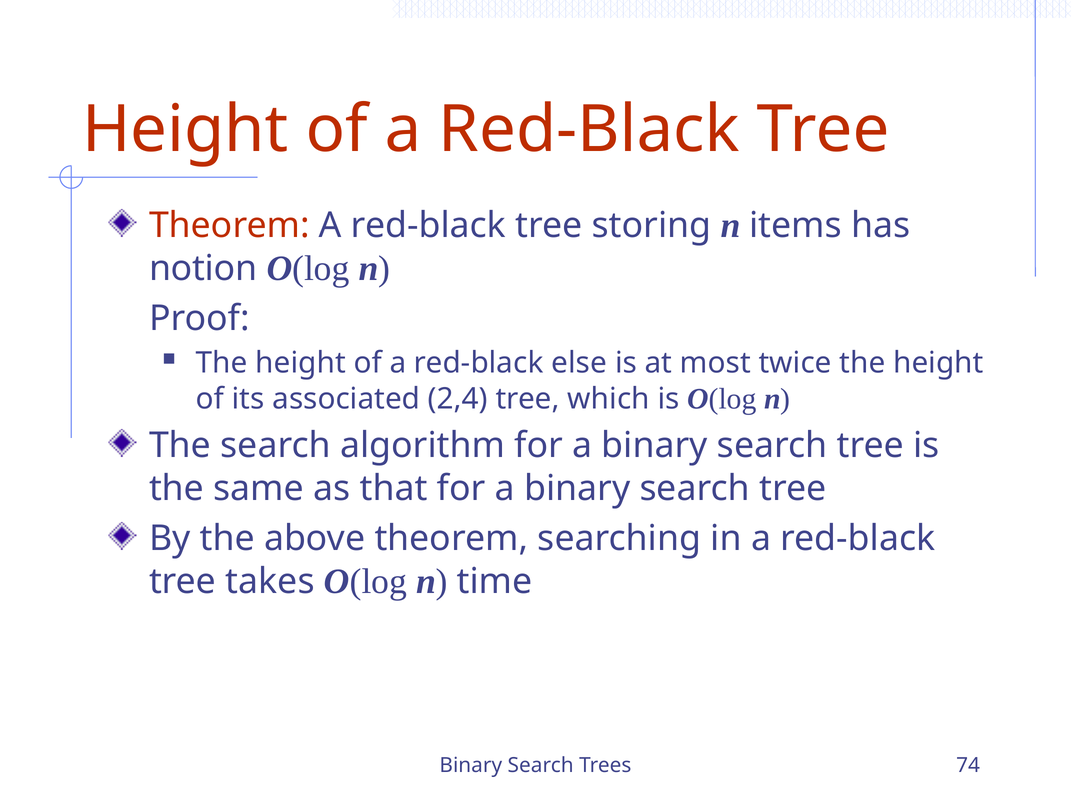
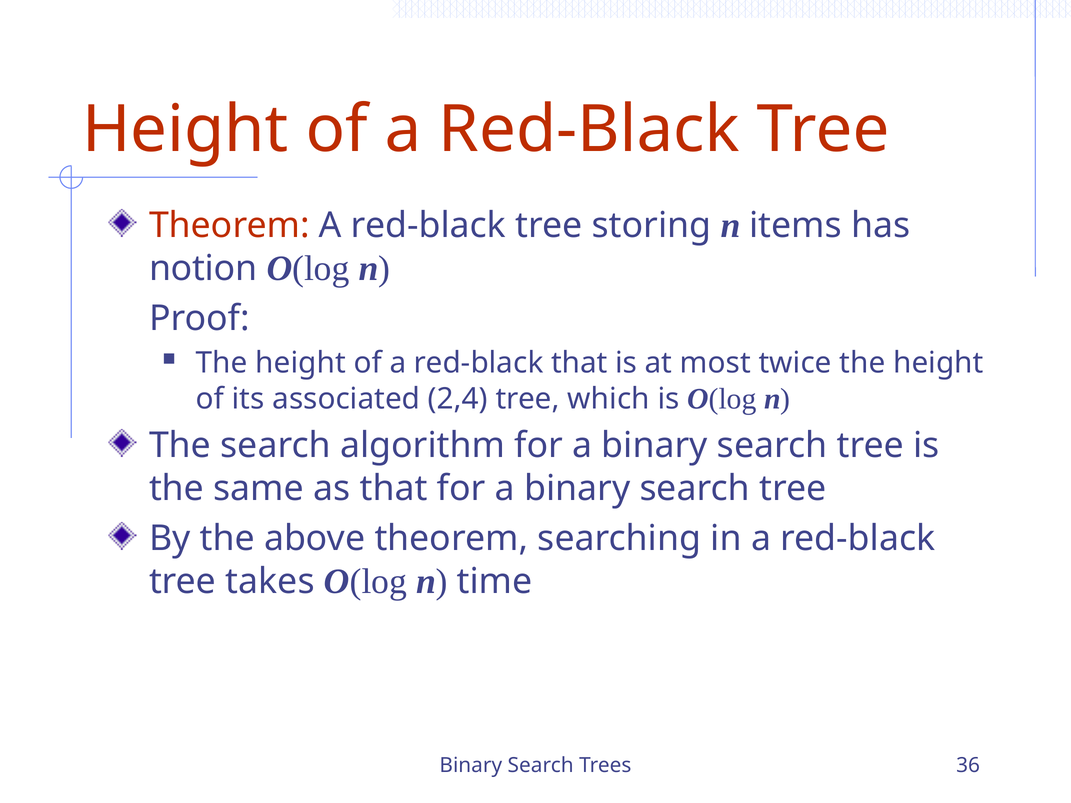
red-black else: else -> that
74: 74 -> 36
